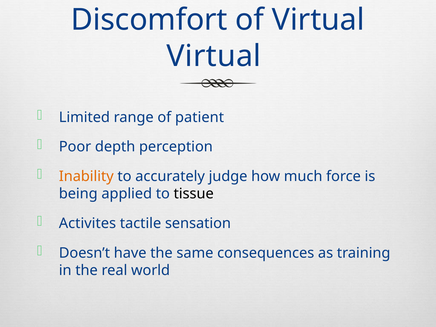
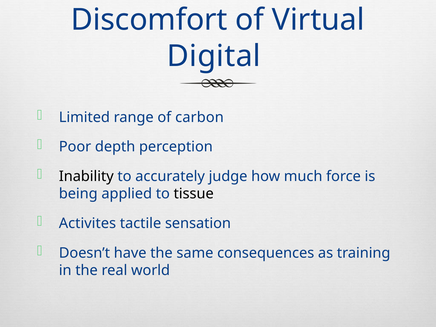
Virtual at (214, 56): Virtual -> Digital
patient: patient -> carbon
Inability colour: orange -> black
